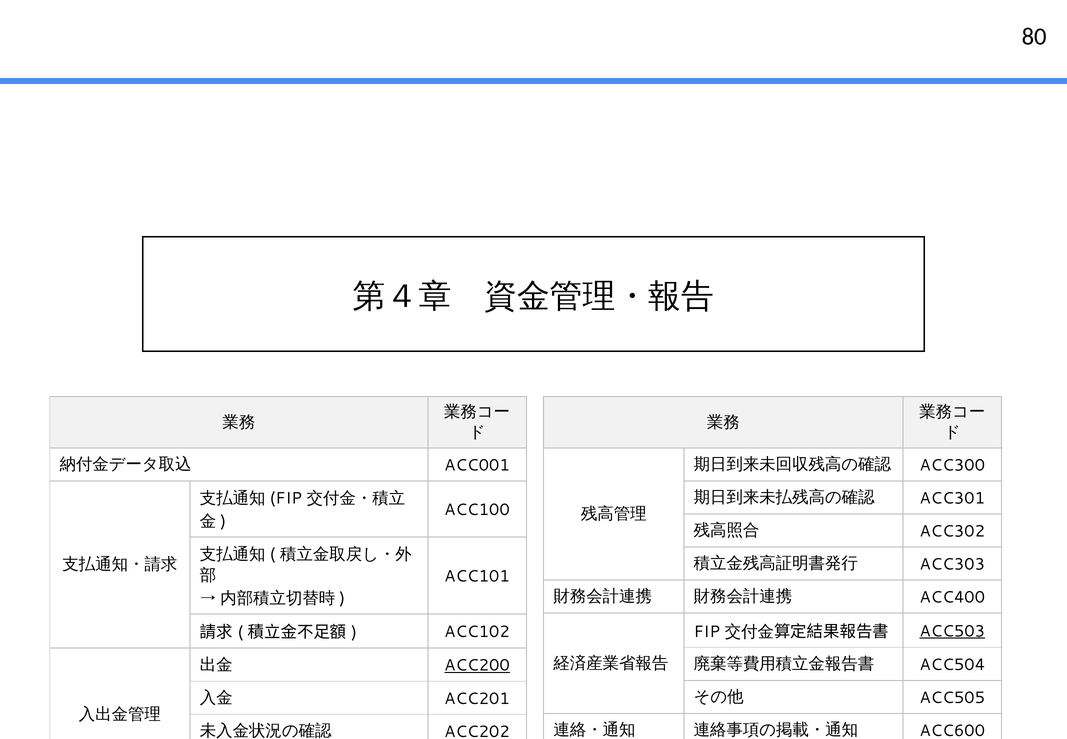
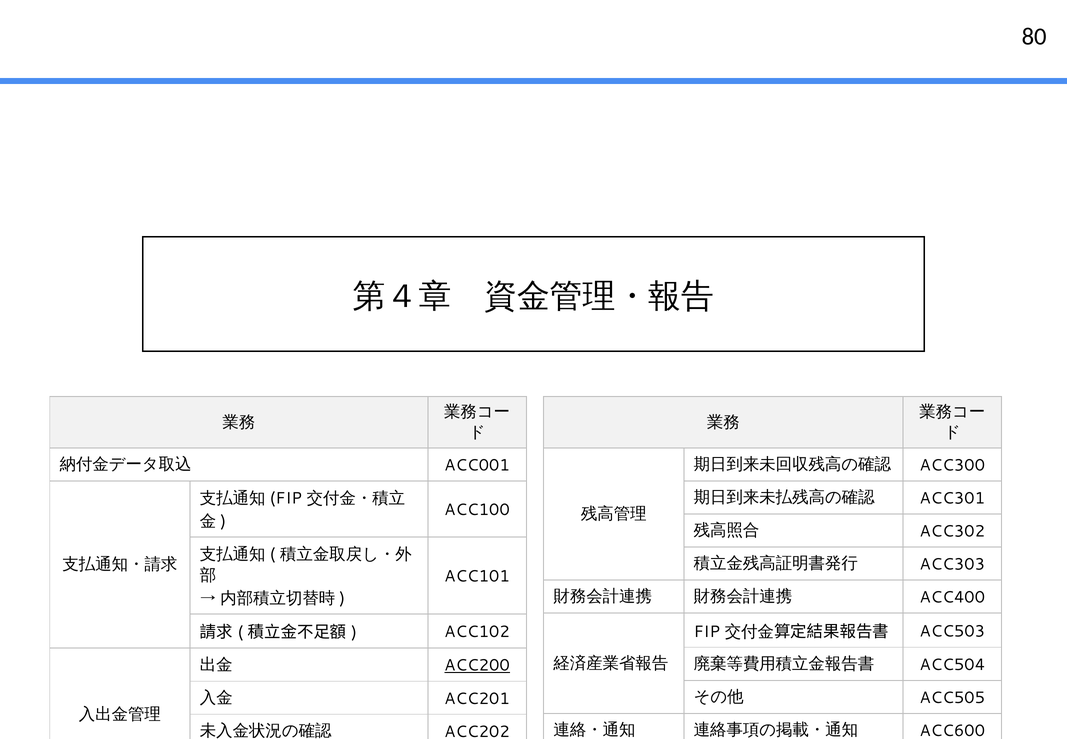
ACC503 underline: present -> none
